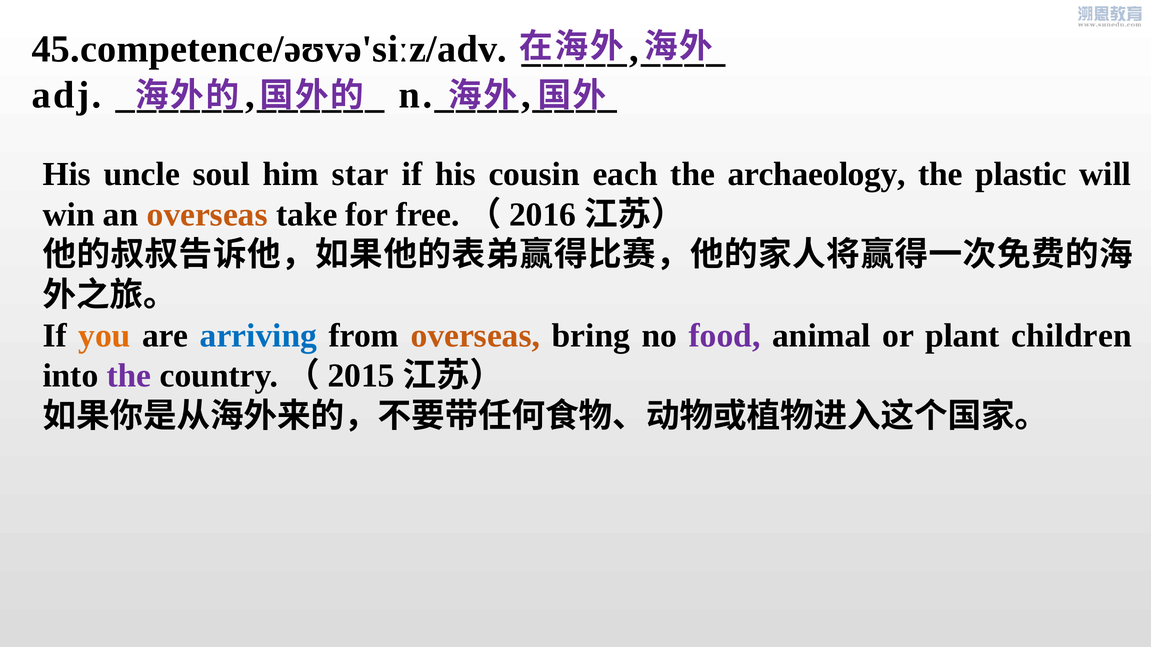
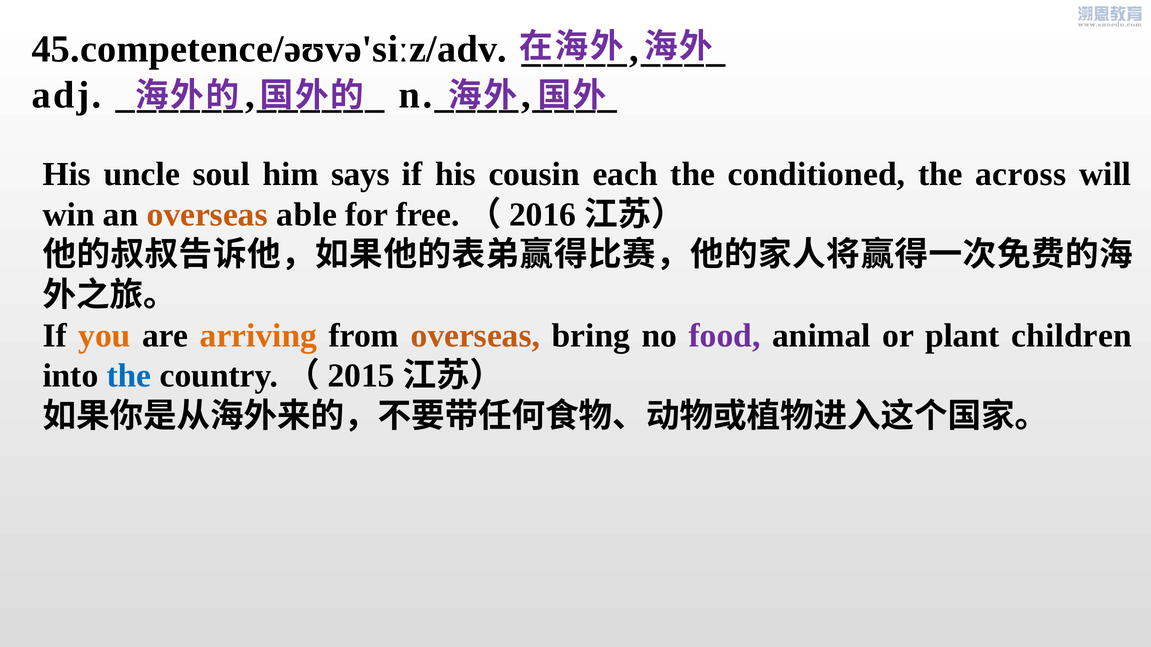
star: star -> says
archaeology: archaeology -> conditioned
plastic: plastic -> across
take: take -> able
arriving colour: blue -> orange
the at (129, 376) colour: purple -> blue
